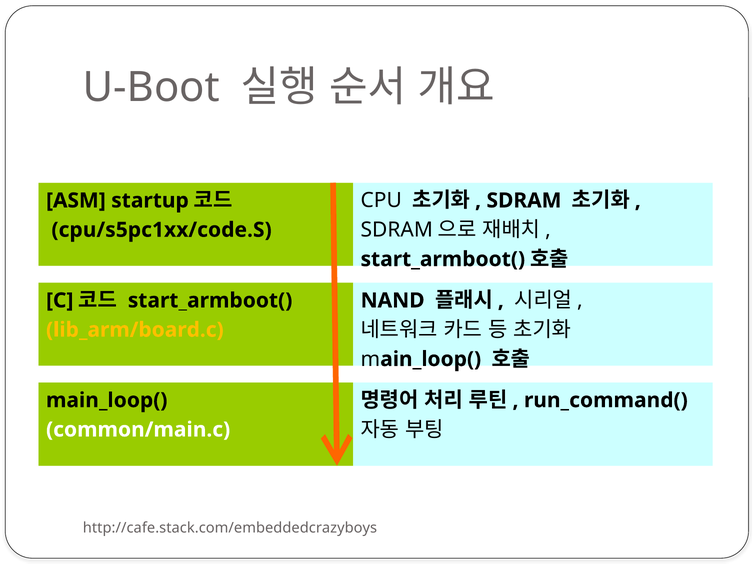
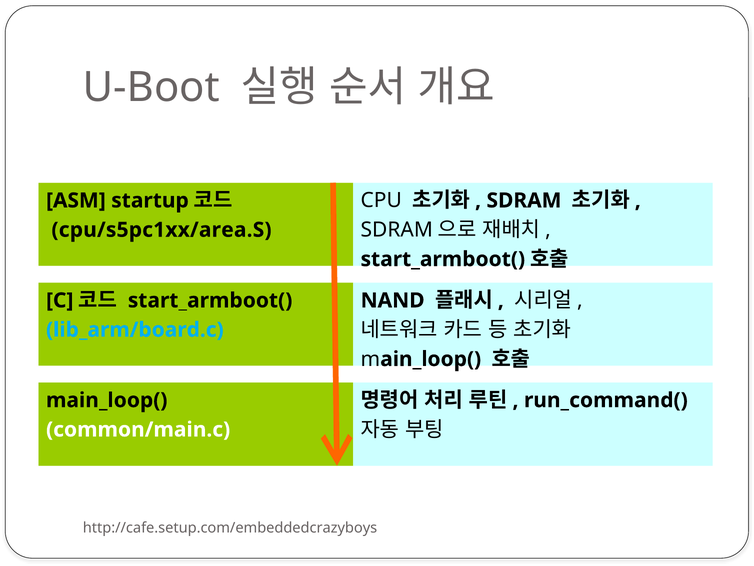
cpu/s5pc1xx/code.S: cpu/s5pc1xx/code.S -> cpu/s5pc1xx/area.S
lib_arm/board.c colour: yellow -> light blue
http://cafe.stack.com/embeddedcrazyboys: http://cafe.stack.com/embeddedcrazyboys -> http://cafe.setup.com/embeddedcrazyboys
